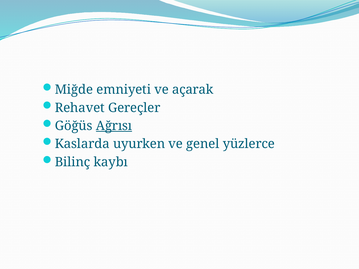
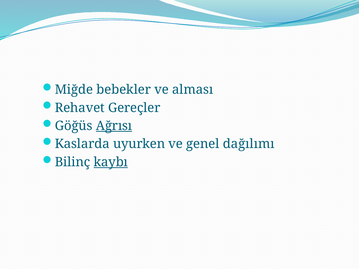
emniyeti: emniyeti -> bebekler
açarak: açarak -> alması
yüzlerce: yüzlerce -> dağılımı
kaybı underline: none -> present
